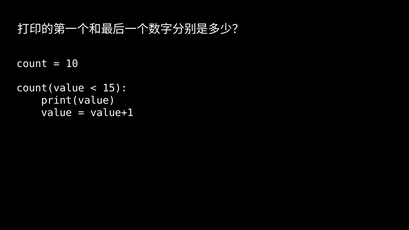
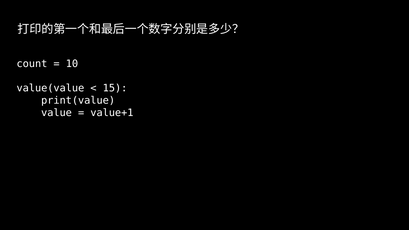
count(value: count(value -> value(value
